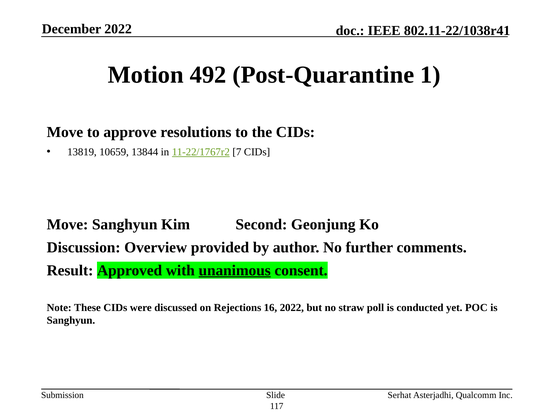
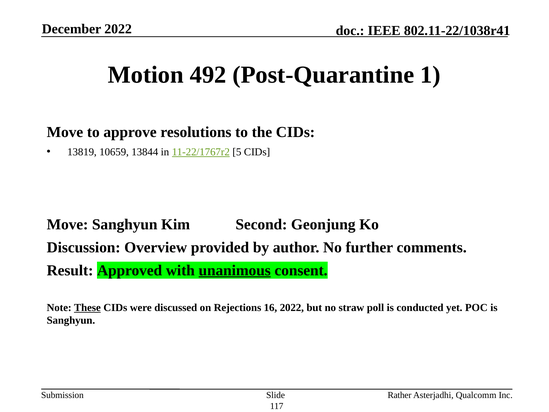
7: 7 -> 5
These underline: none -> present
Serhat: Serhat -> Rather
